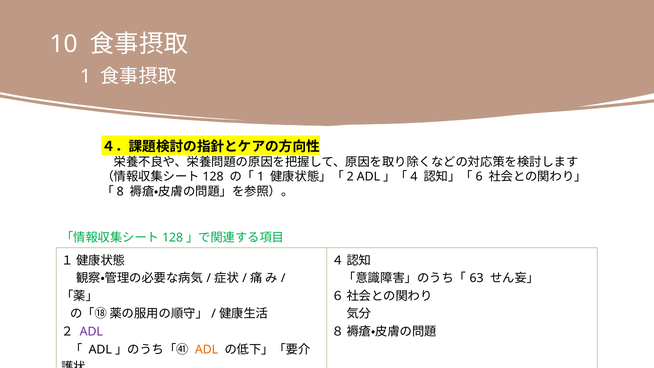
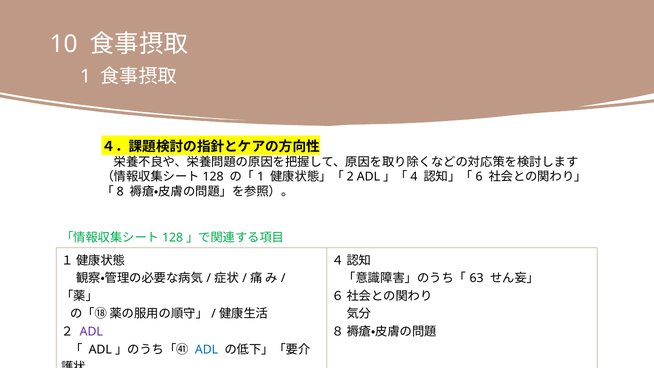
ADL at (207, 349) colour: orange -> blue
